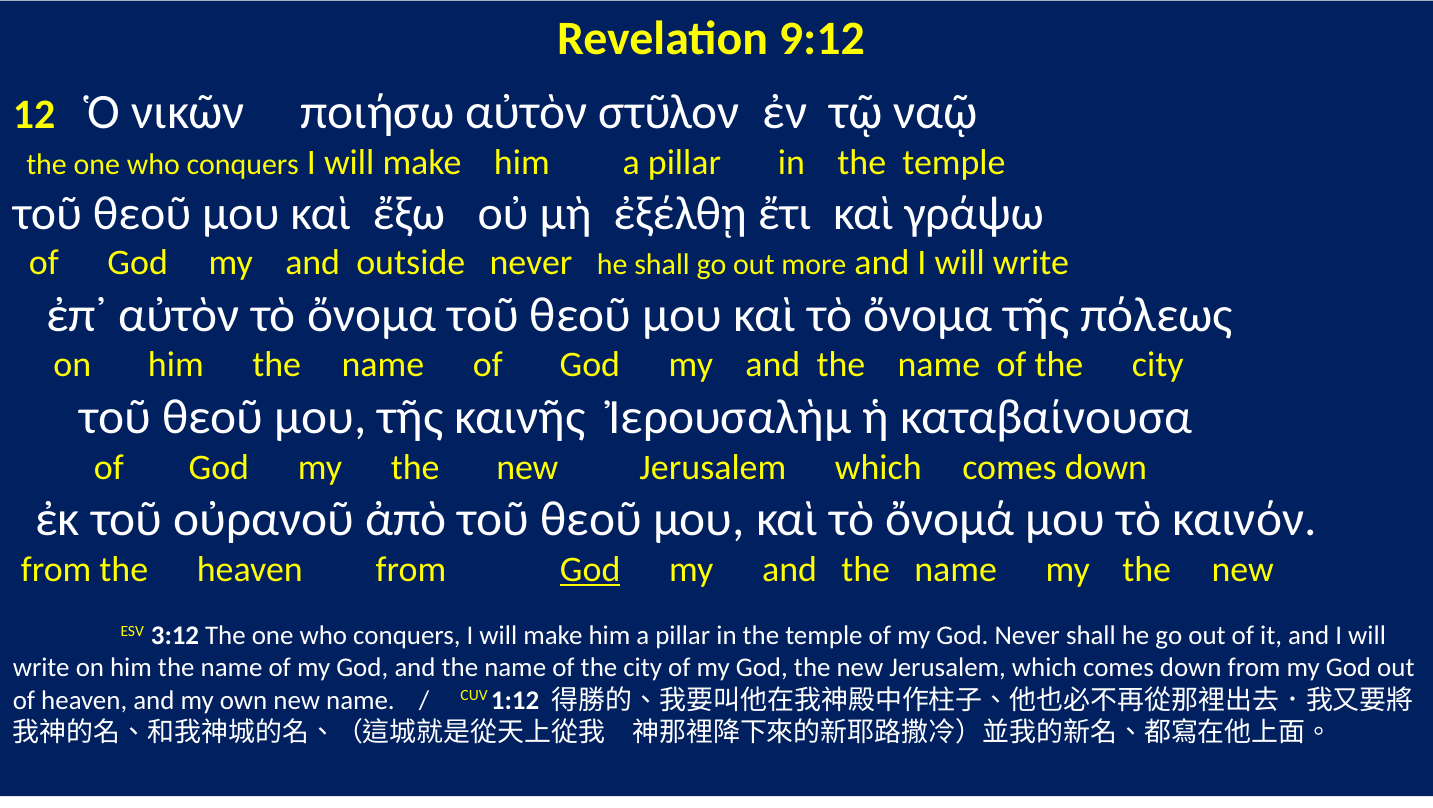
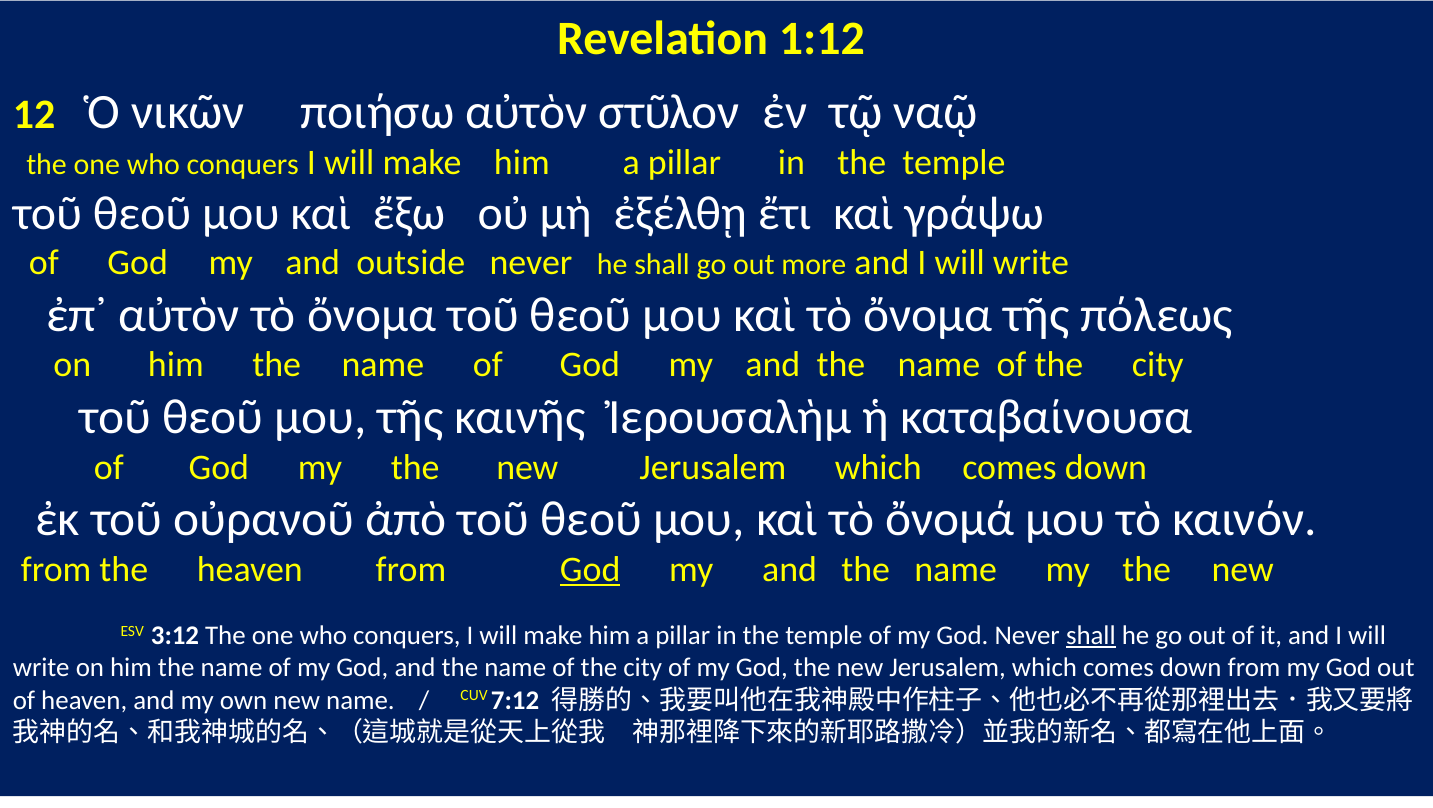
9:12: 9:12 -> 1:12
shall at (1091, 636) underline: none -> present
1:12: 1:12 -> 7:12
